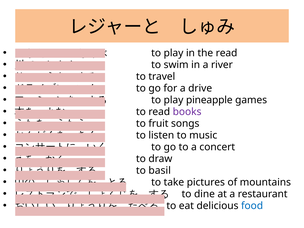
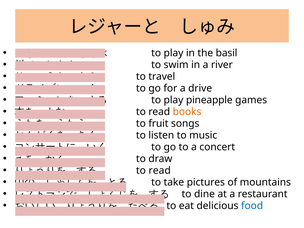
the read: read -> basil
books colour: purple -> orange
basil at (160, 171): basil -> read
